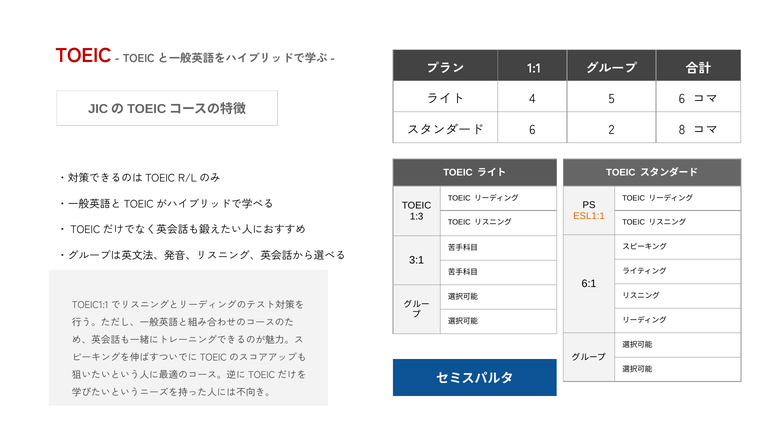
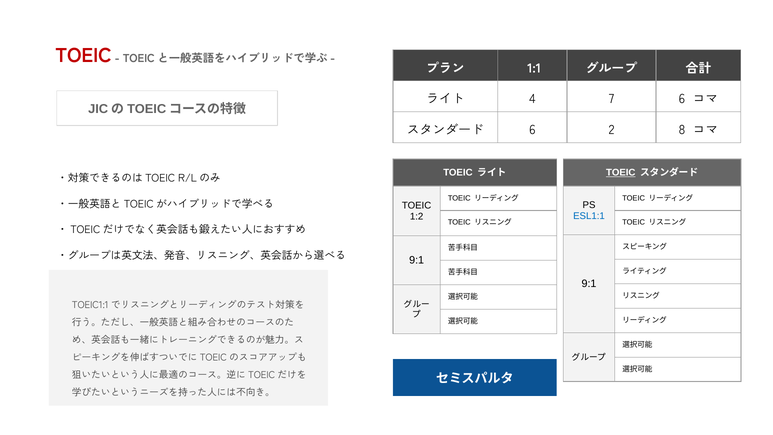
5: 5 -> 7
TOEIC at (621, 173) underline: none -> present
ESL1:1 colour: orange -> blue
1:3: 1:3 -> 1:2
3:1 at (417, 260): 3:1 -> 9:1
6:1 at (589, 284): 6:1 -> 9:1
